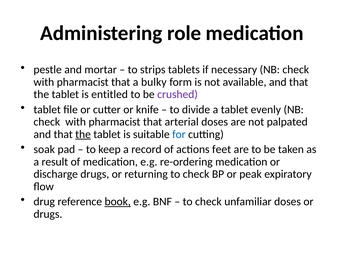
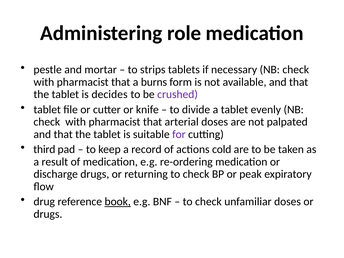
bulky: bulky -> burns
entitled: entitled -> decides
the at (83, 134) underline: present -> none
for colour: blue -> purple
soak: soak -> third
feet: feet -> cold
